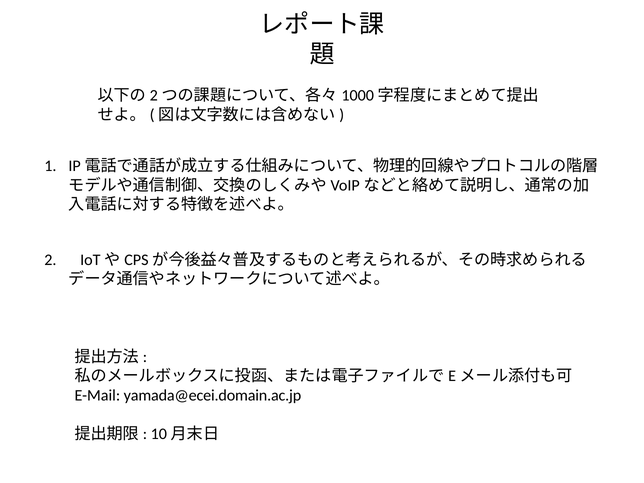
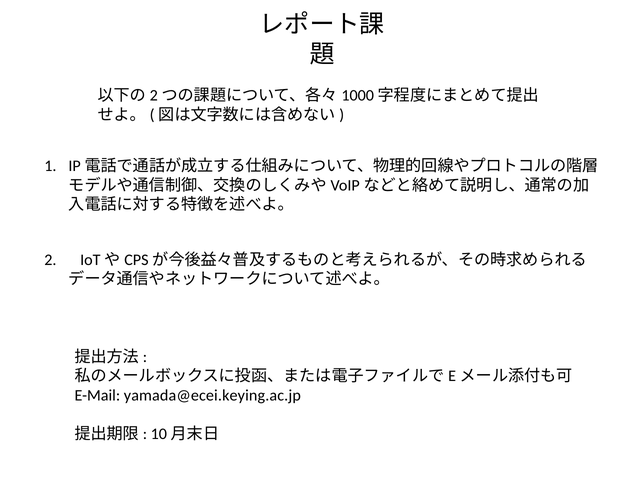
yamada@ecei.domain.ac.jp: yamada@ecei.domain.ac.jp -> yamada@ecei.keying.ac.jp
